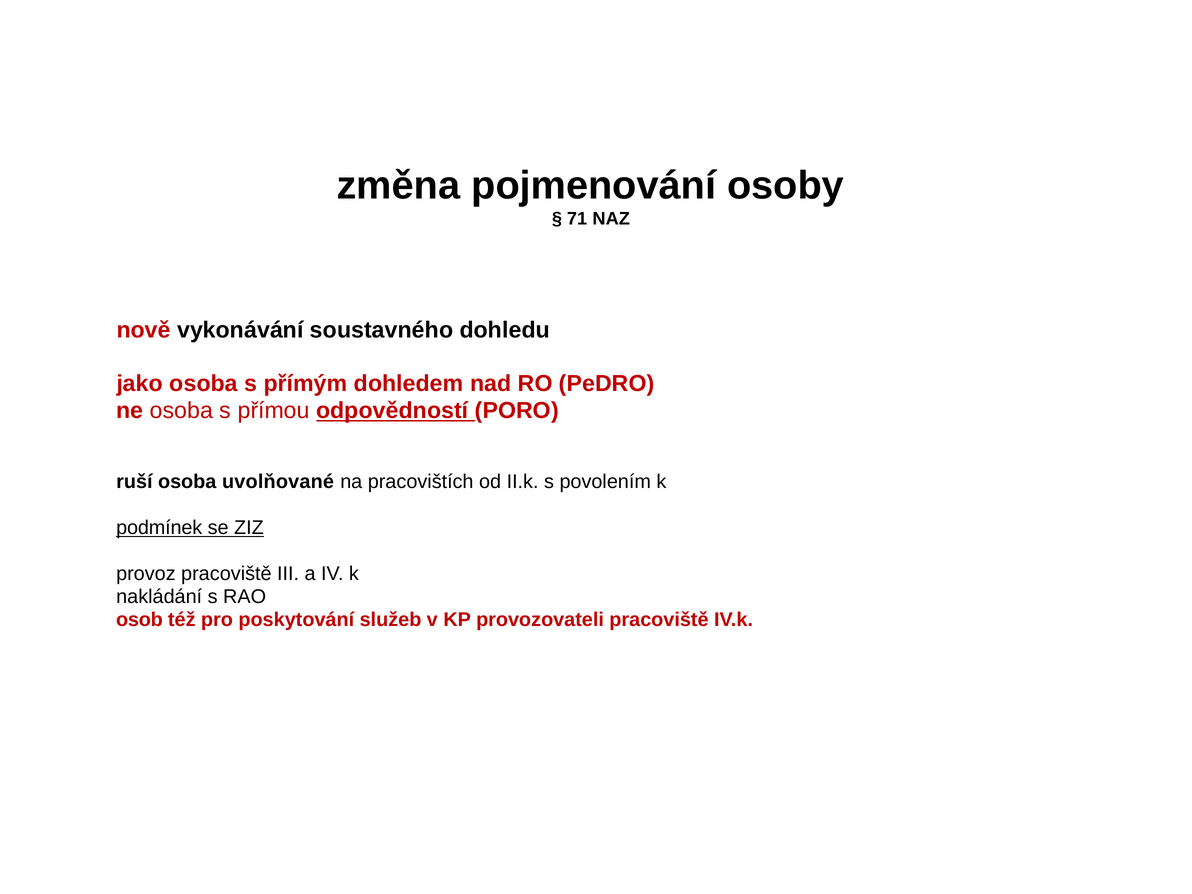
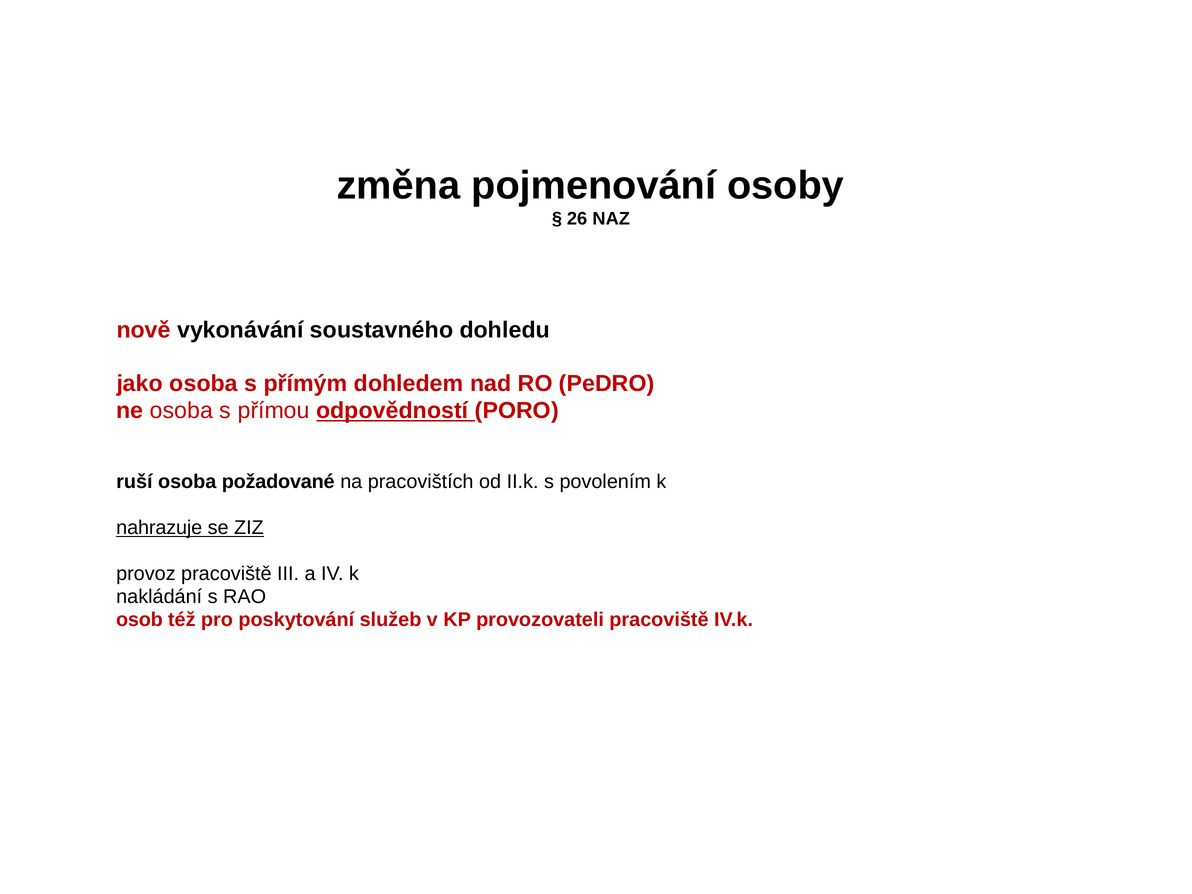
71: 71 -> 26
uvolňované: uvolňované -> požadované
podmínek: podmínek -> nahrazuje
